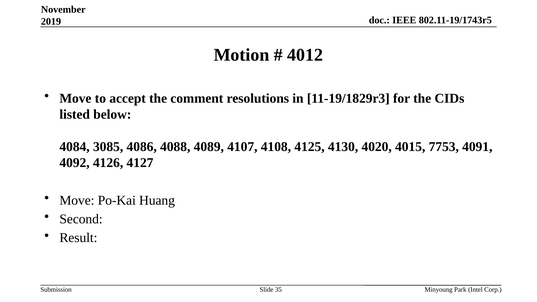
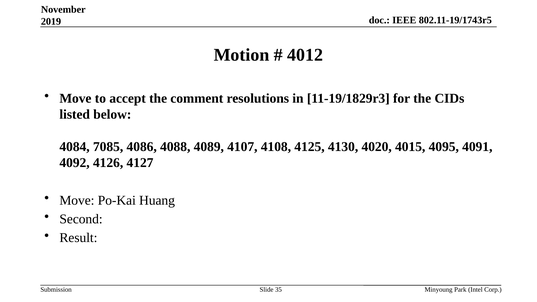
3085: 3085 -> 7085
7753: 7753 -> 4095
